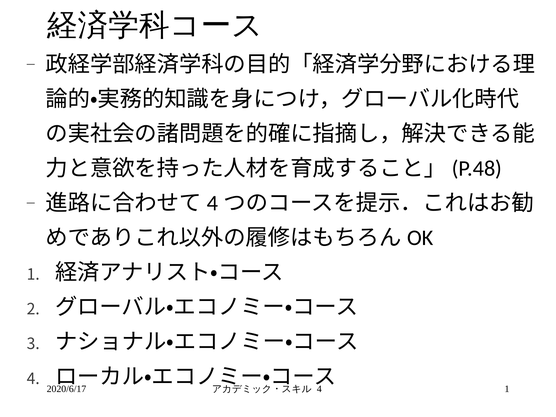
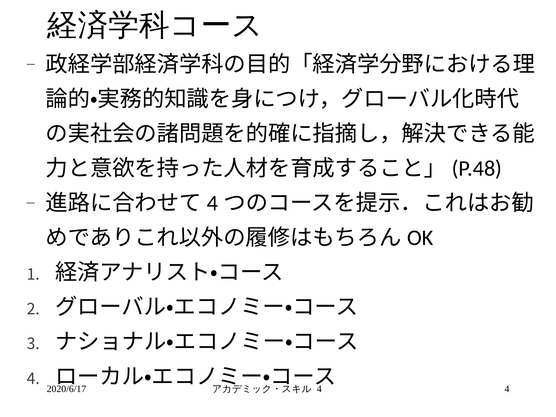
1 at (507, 389): 1 -> 4
